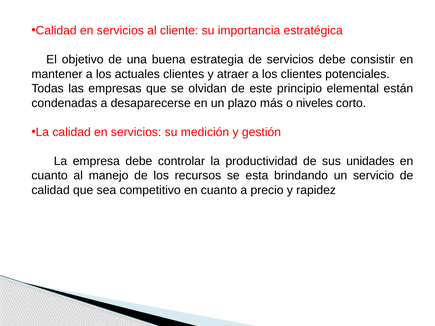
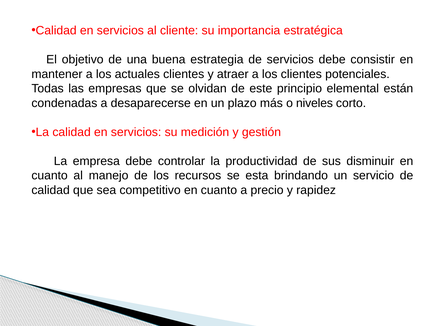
unidades: unidades -> disminuir
